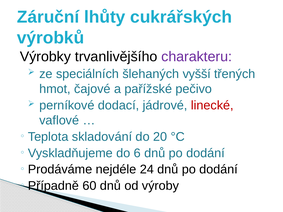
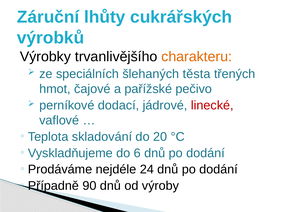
charakteru colour: purple -> orange
vyšší: vyšší -> těsta
60: 60 -> 90
